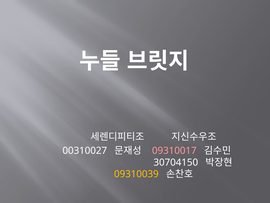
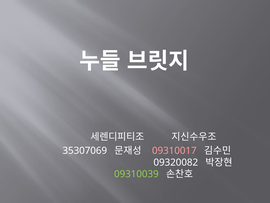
00310027: 00310027 -> 35307069
30704150: 30704150 -> 09320082
09310039 colour: yellow -> light green
